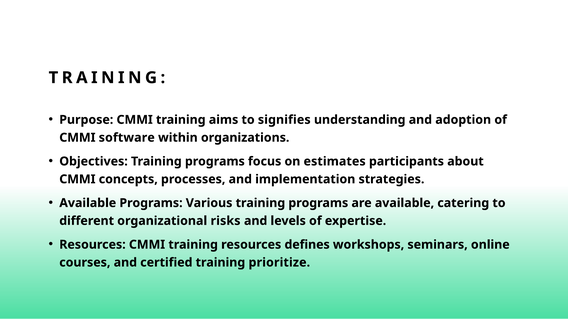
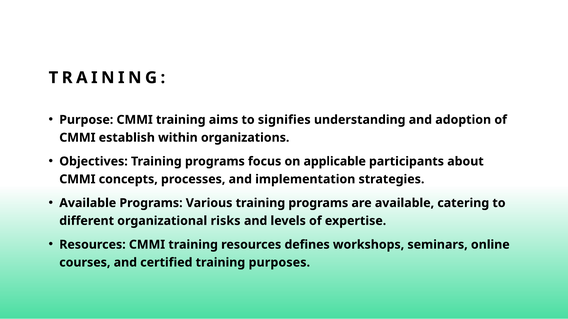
software: software -> establish
estimates: estimates -> applicable
prioritize: prioritize -> purposes
